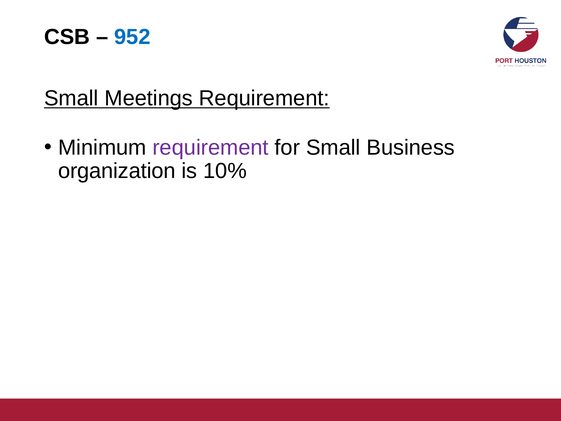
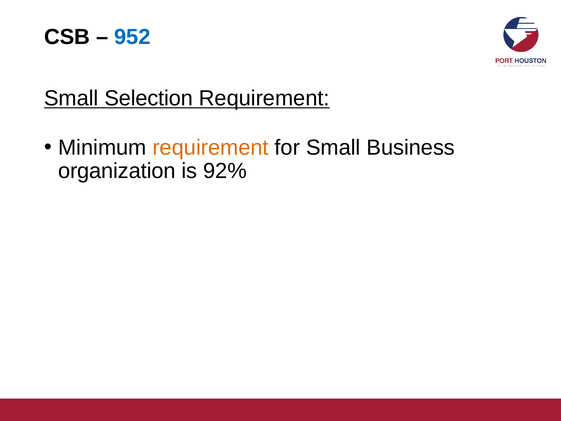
Meetings: Meetings -> Selection
requirement at (211, 147) colour: purple -> orange
10%: 10% -> 92%
